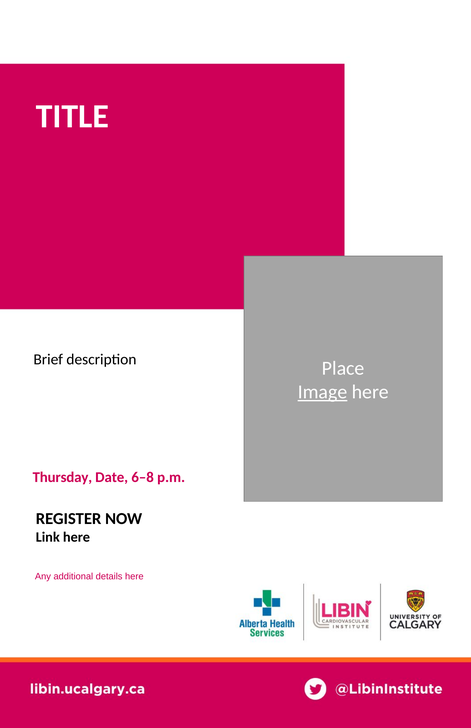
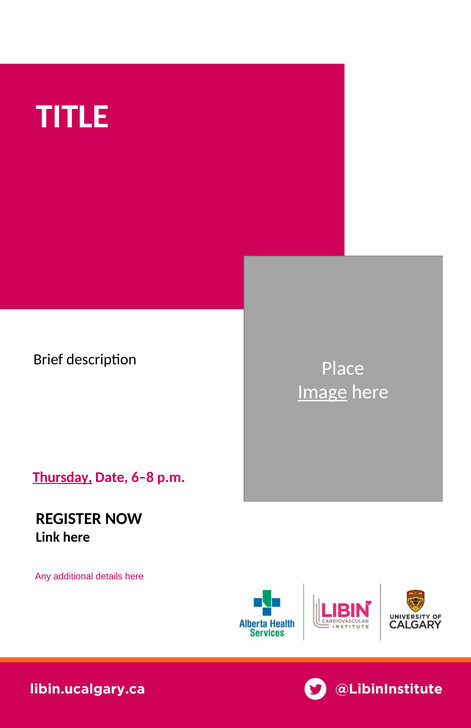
Thursday underline: none -> present
